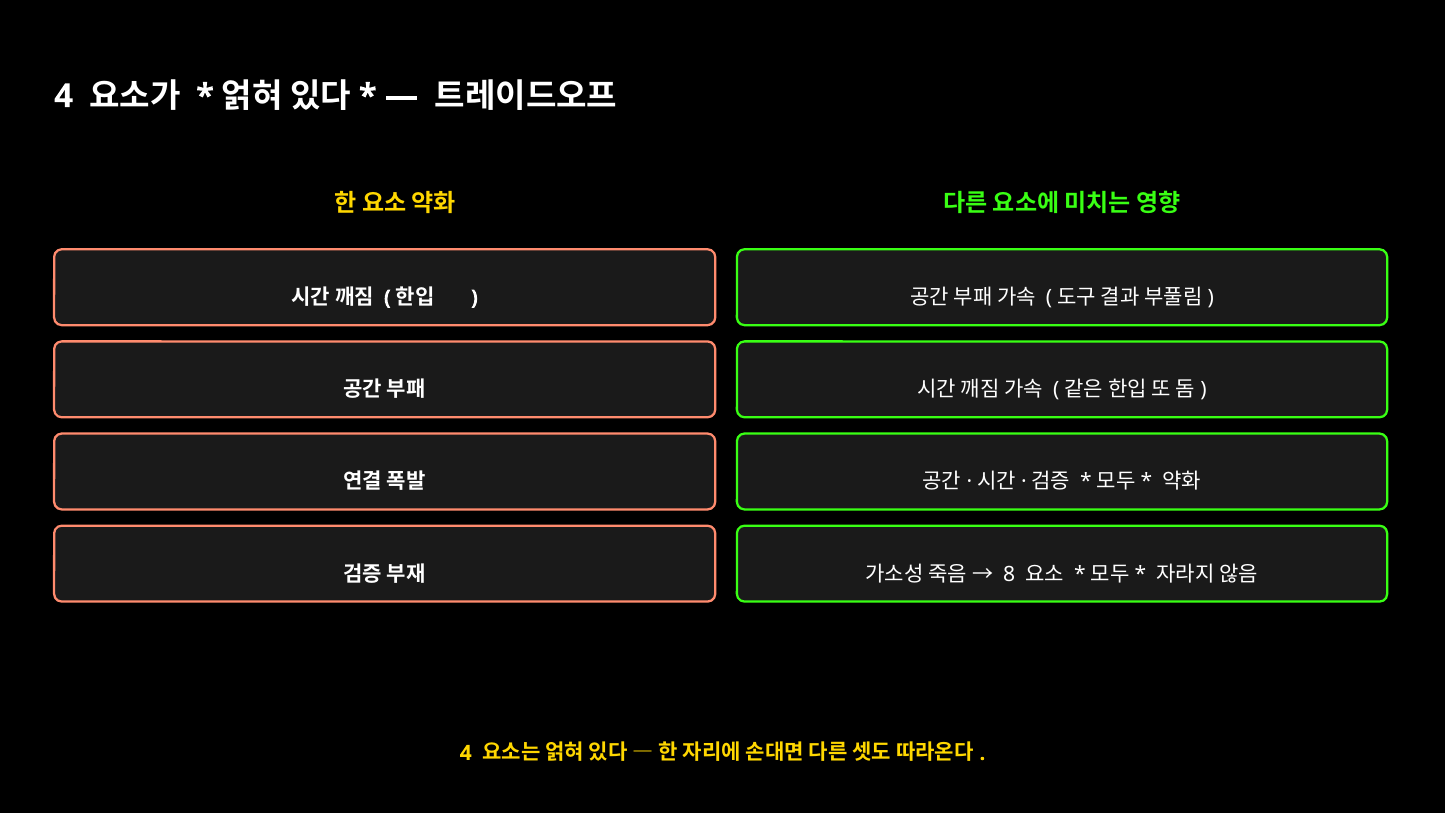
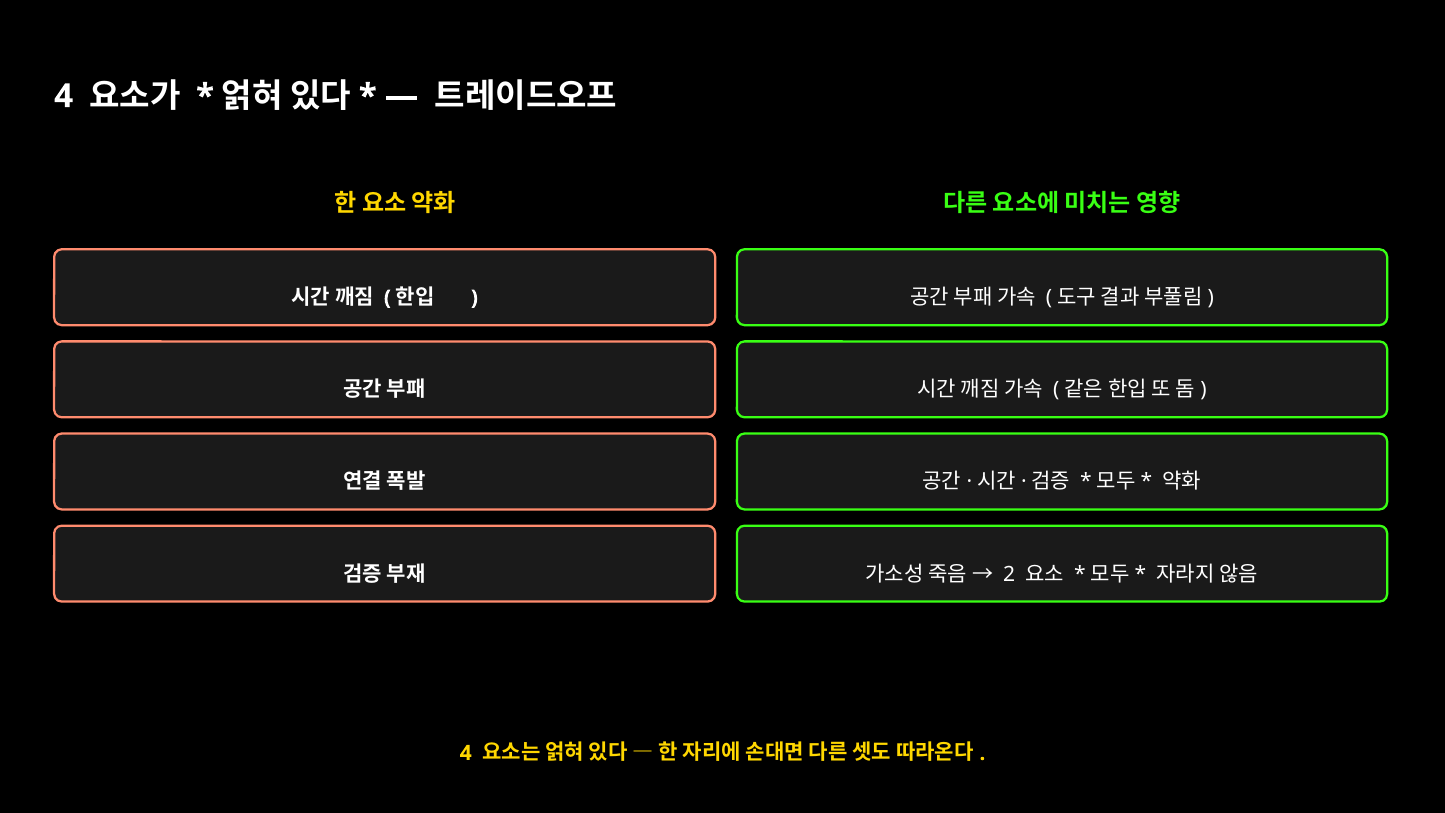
8: 8 -> 2
